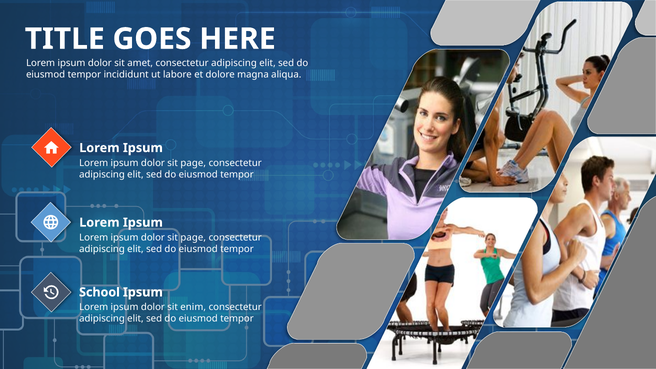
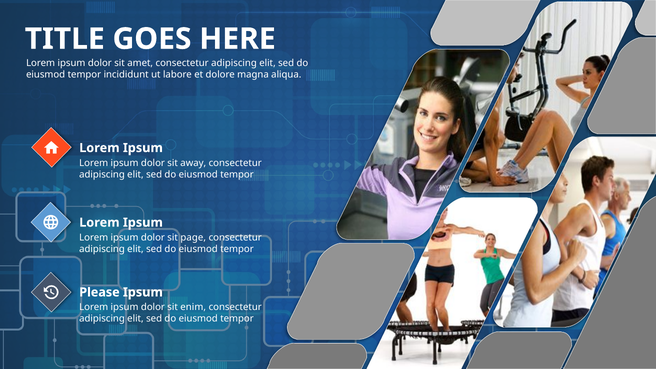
page at (193, 163): page -> away
School: School -> Please
